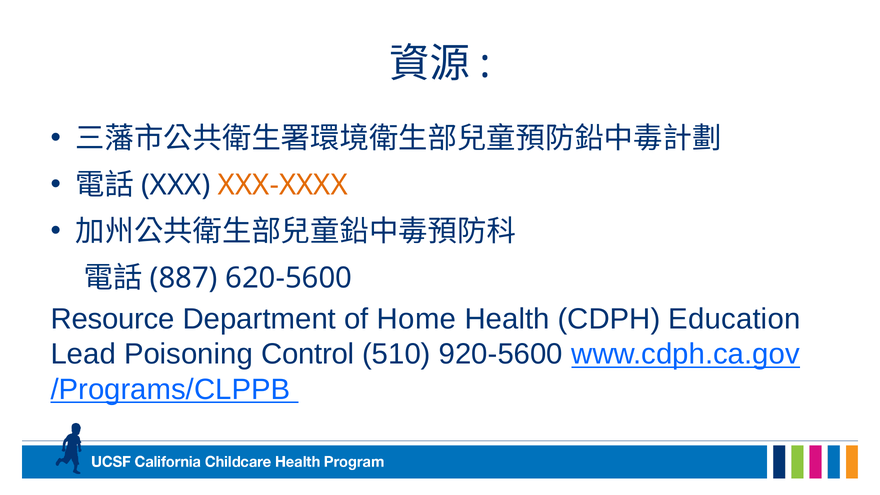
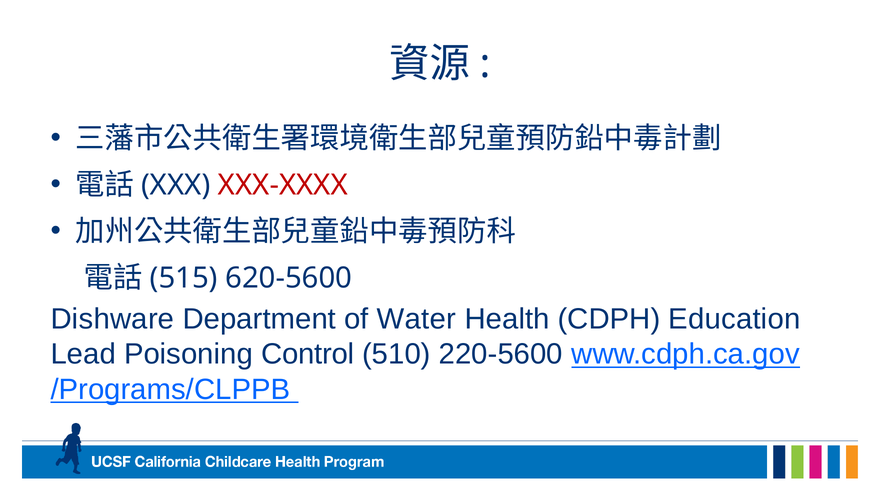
XXX-XXXX colour: orange -> red
887: 887 -> 515
Resource: Resource -> Dishware
Home: Home -> Water
920-5600: 920-5600 -> 220-5600
